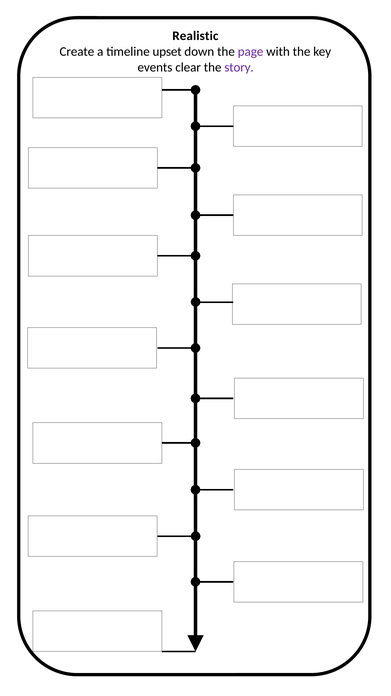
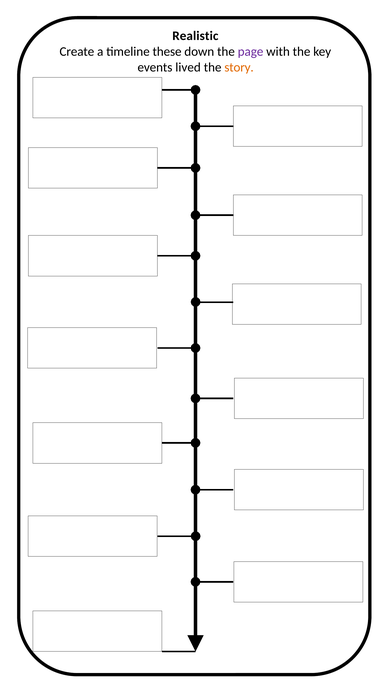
upset: upset -> these
clear: clear -> lived
story colour: purple -> orange
